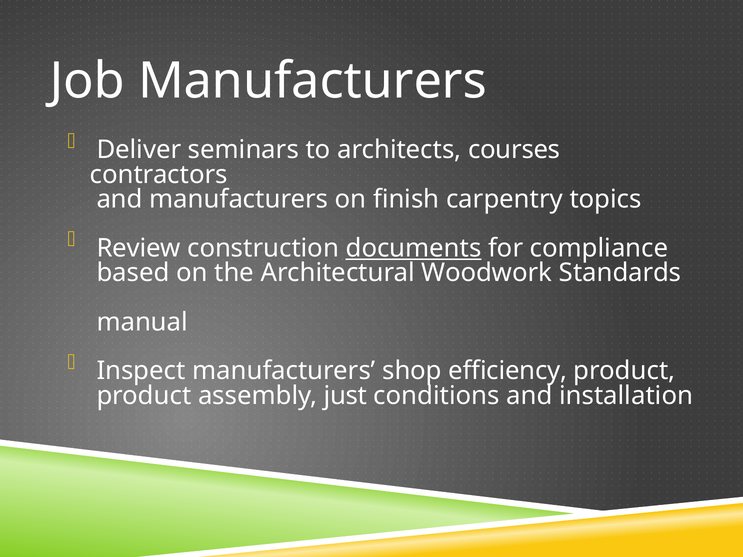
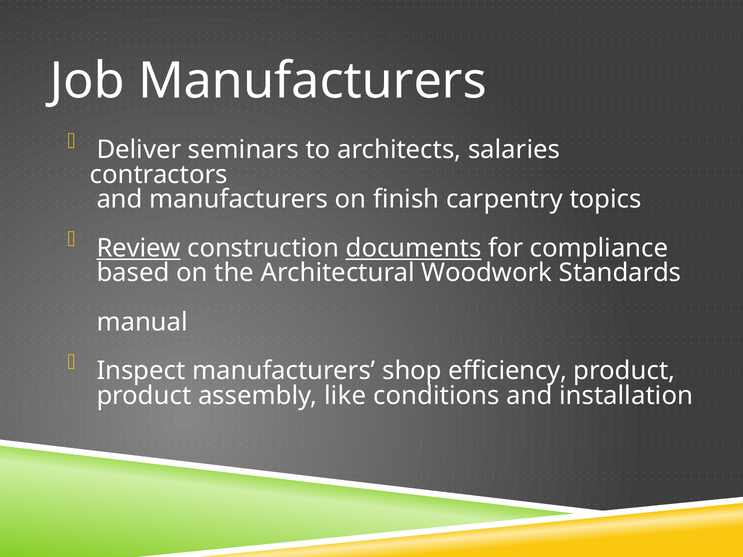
courses: courses -> salaries
Review underline: none -> present
just: just -> like
